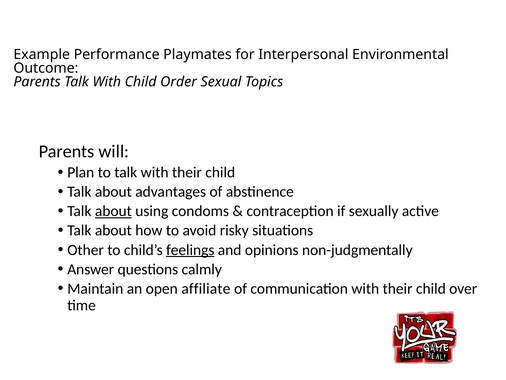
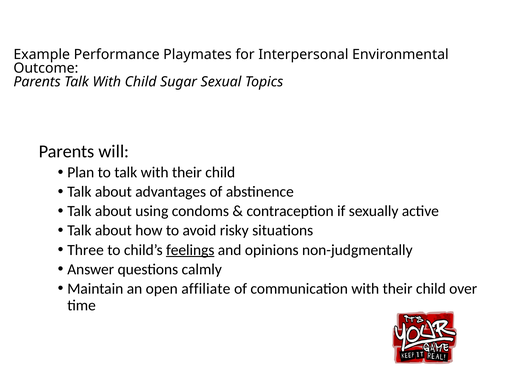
Order: Order -> Sugar
about at (113, 211) underline: present -> none
Other: Other -> Three
